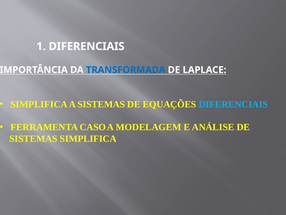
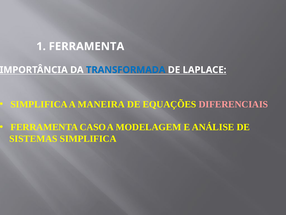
1 DIFERENCIAIS: DIFERENCIAIS -> FERRAMENTA
A SISTEMAS: SISTEMAS -> MANEIRA
DIFERENCIAIS at (233, 104) colour: light blue -> pink
